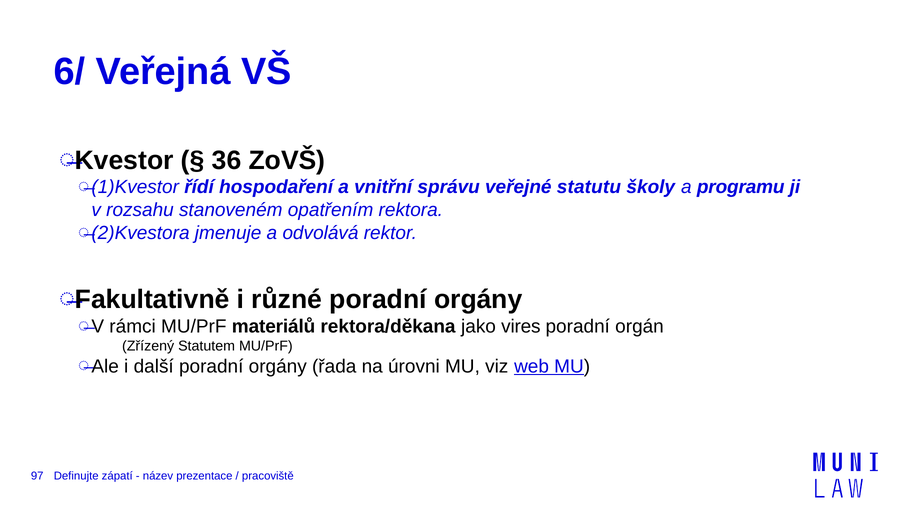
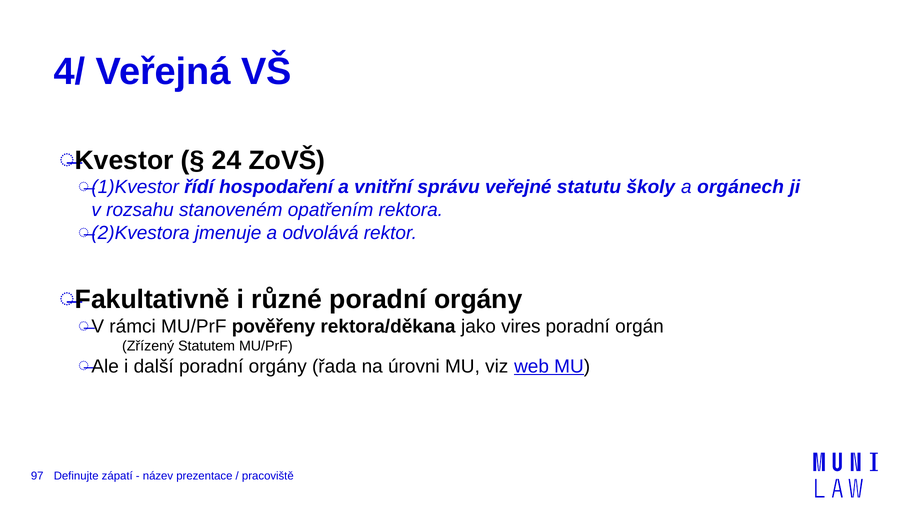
6/: 6/ -> 4/
36: 36 -> 24
programu: programu -> orgánech
materiálů: materiálů -> pověřeny
